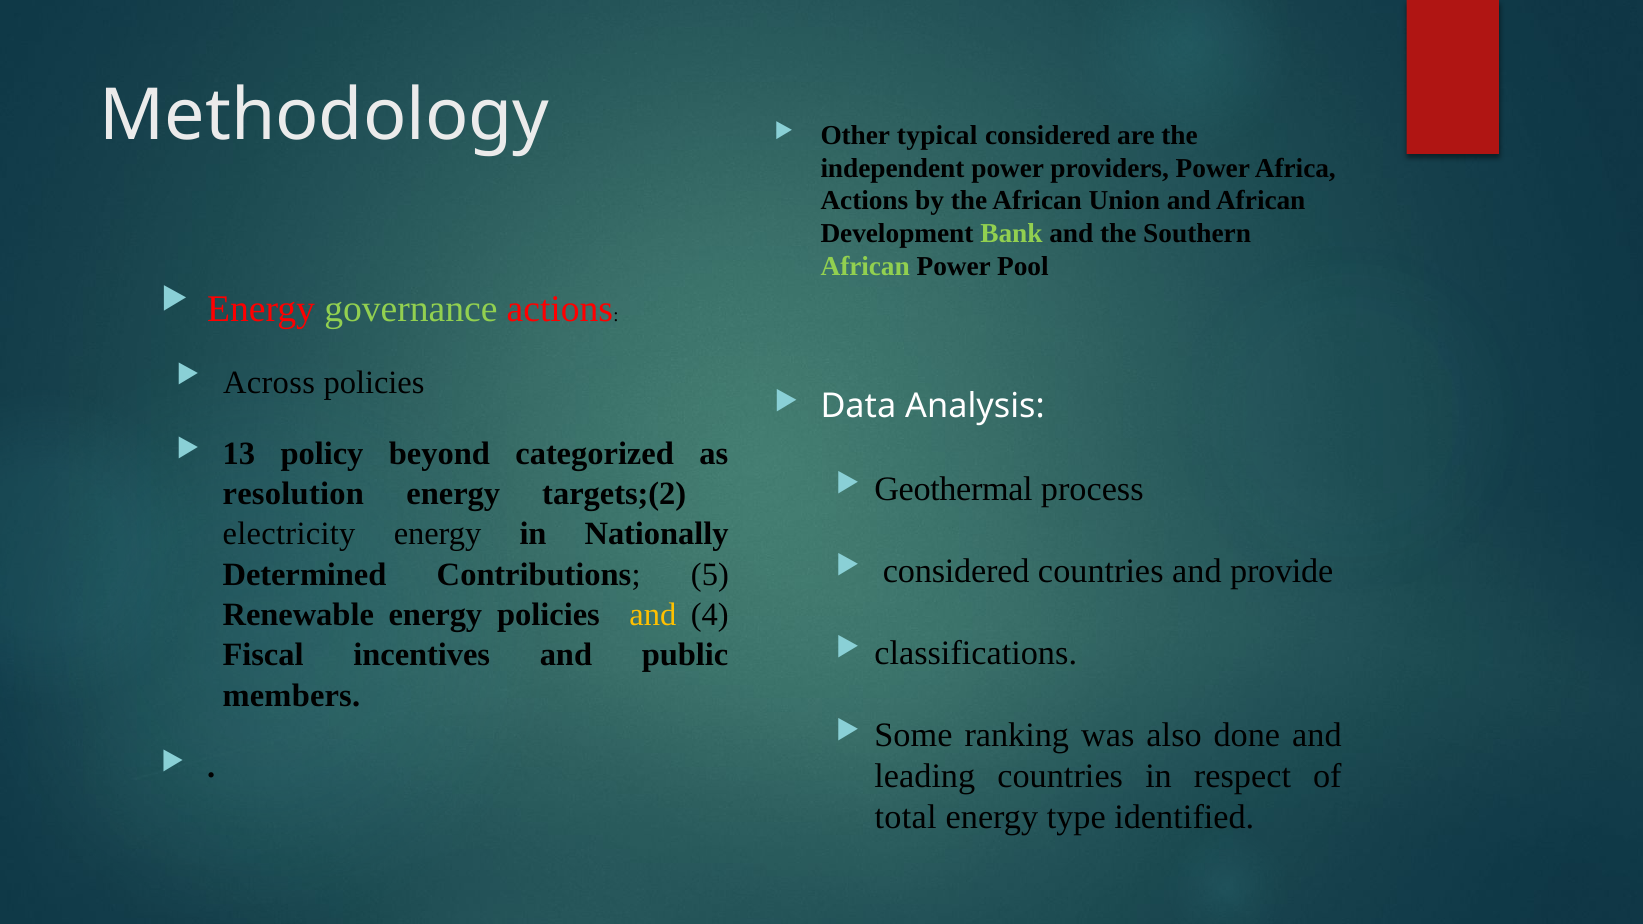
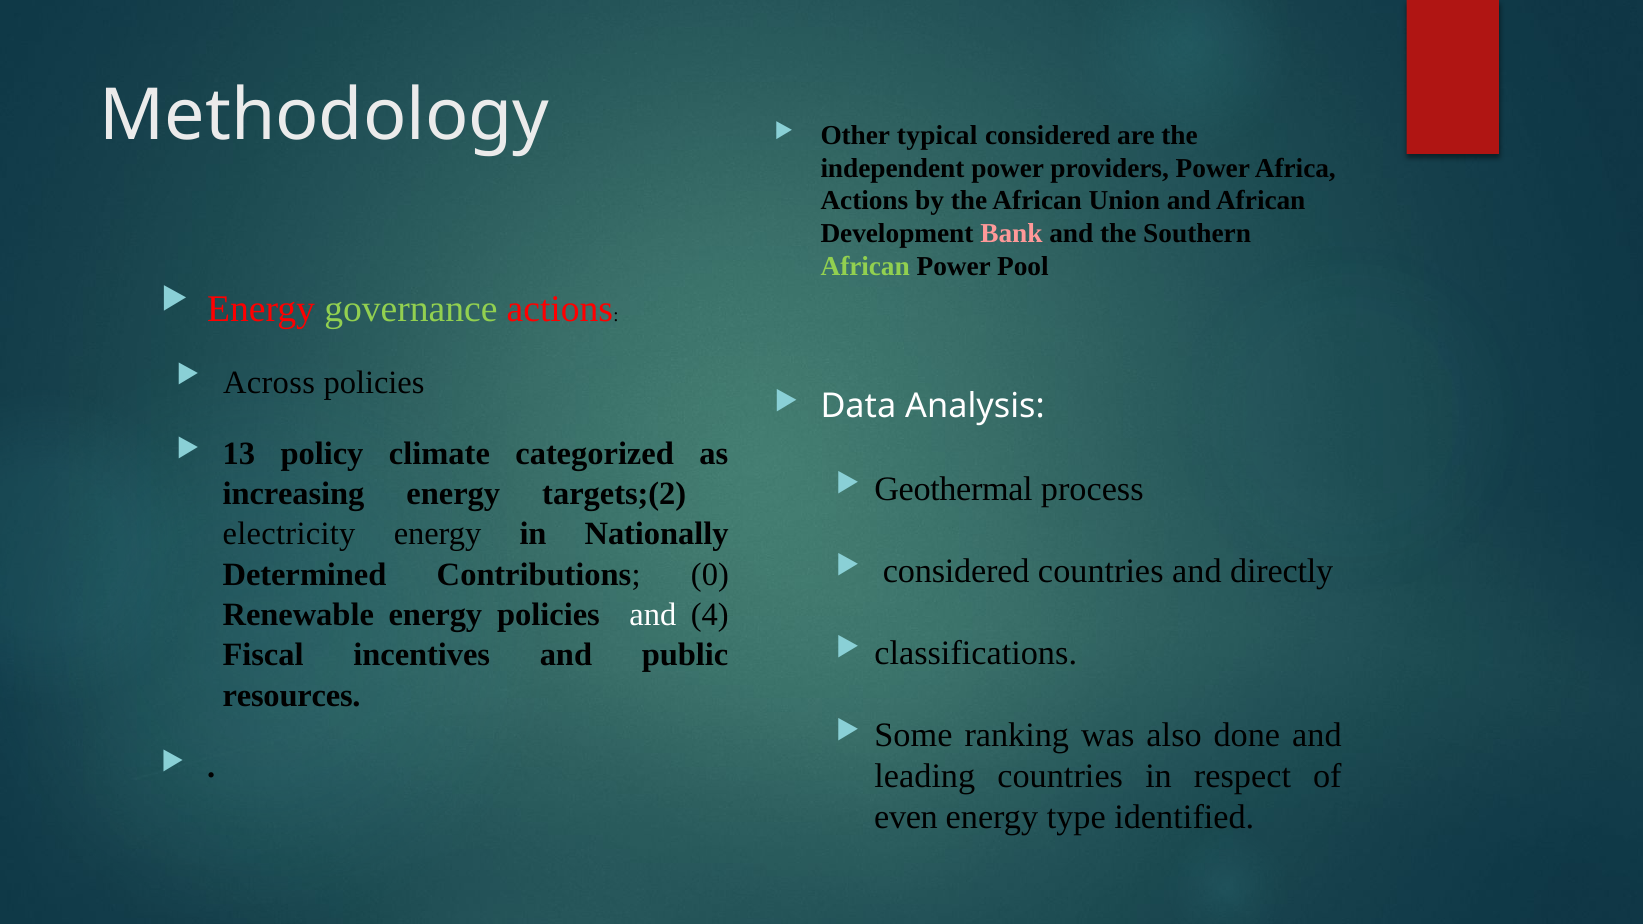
Bank colour: light green -> pink
beyond: beyond -> climate
resolution: resolution -> increasing
provide: provide -> directly
5: 5 -> 0
and at (653, 615) colour: yellow -> white
members: members -> resources
total: total -> even
